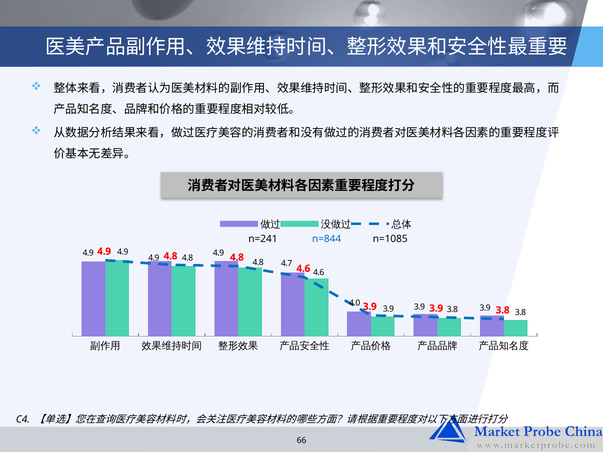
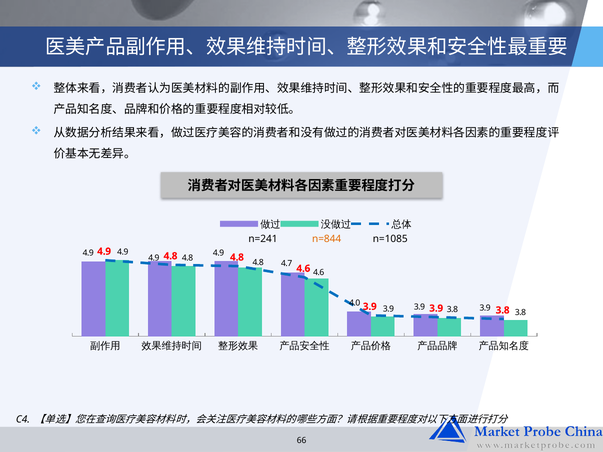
n=844 colour: blue -> orange
